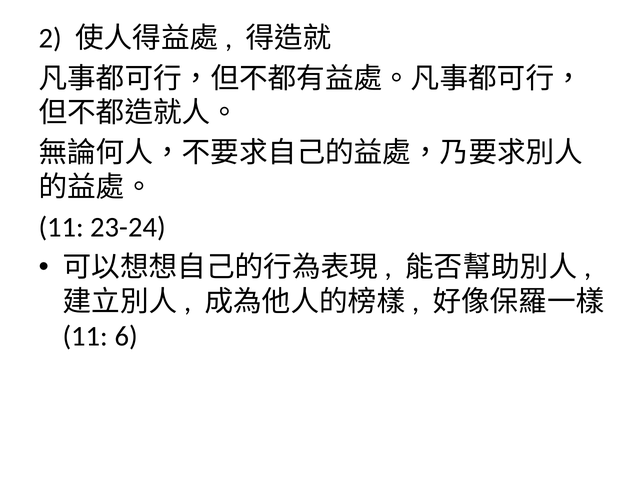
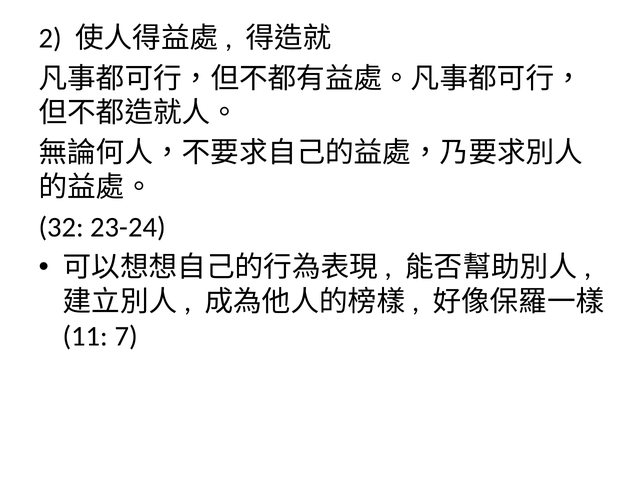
11 at (61, 227): 11 -> 32
6: 6 -> 7
